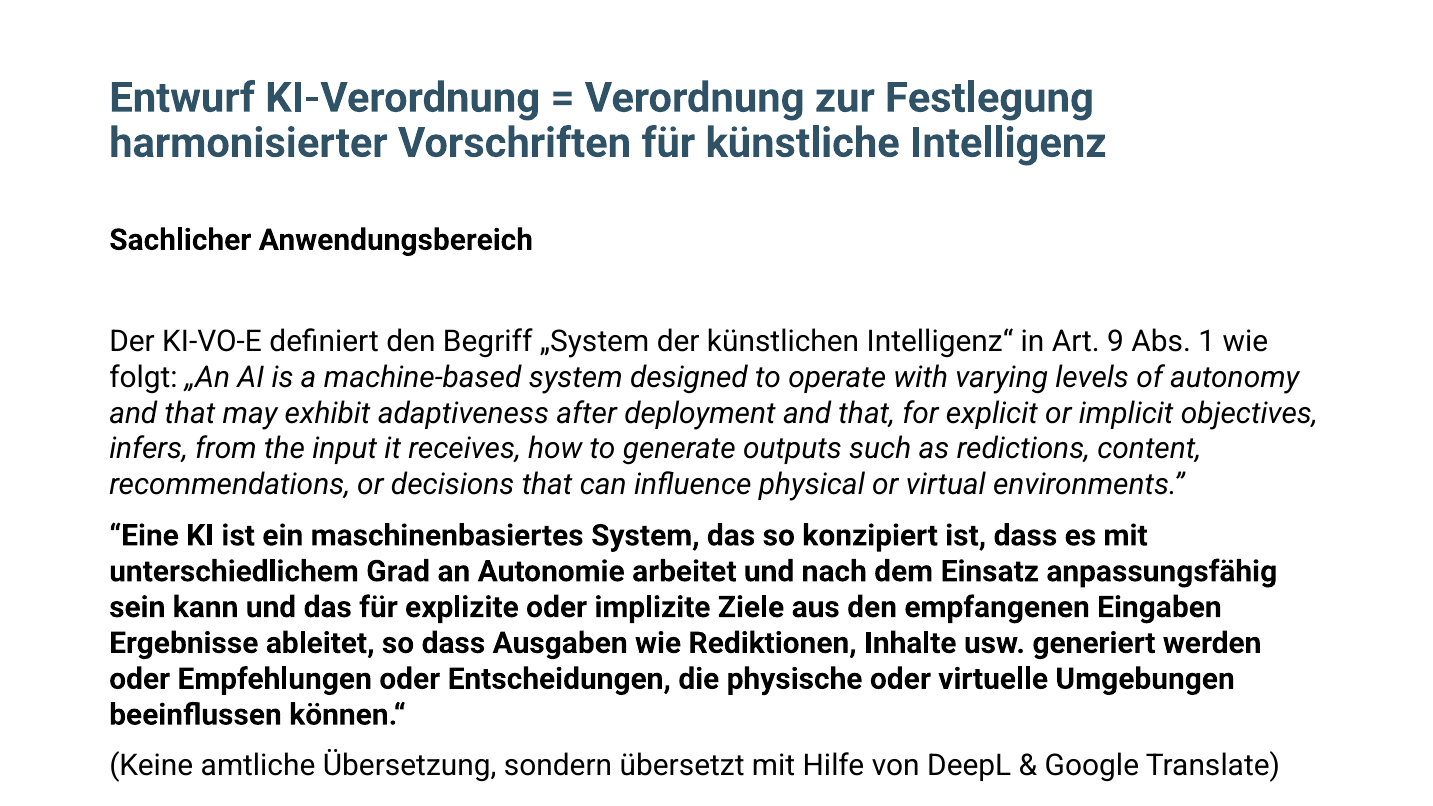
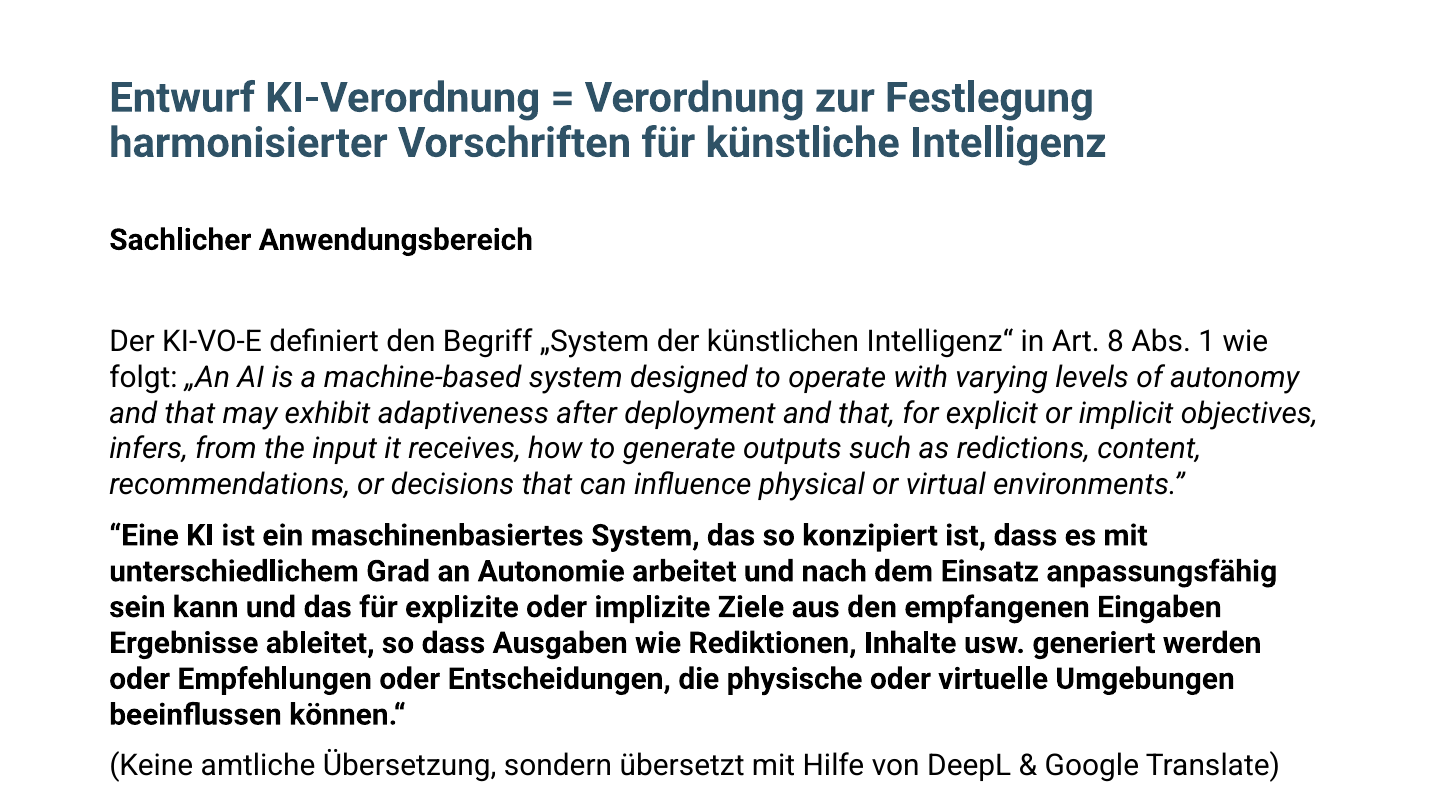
9: 9 -> 8
